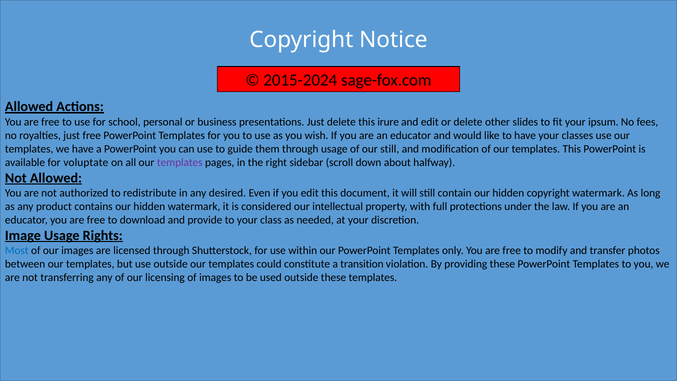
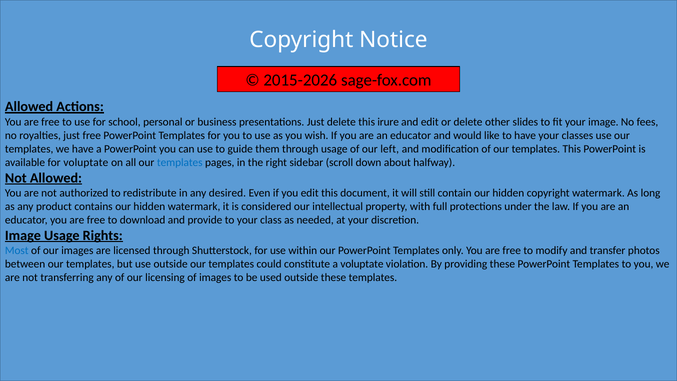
2015-2024: 2015-2024 -> 2015-2026
your ipsum: ipsum -> image
our still: still -> left
templates at (180, 162) colour: purple -> blue
a transition: transition -> voluptate
